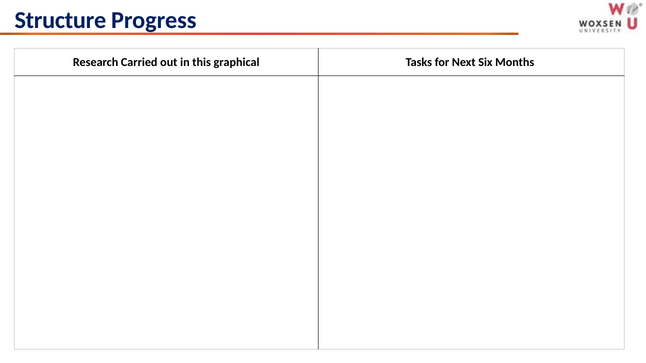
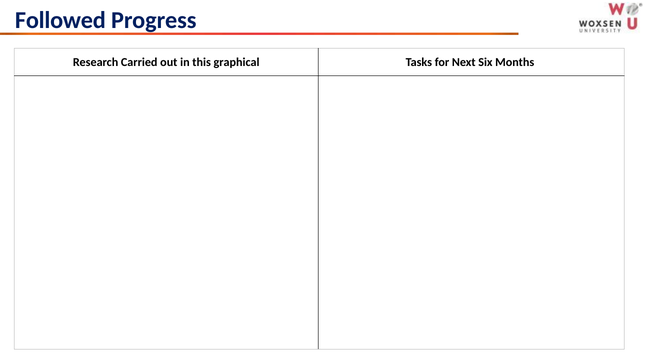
Structure: Structure -> Followed
